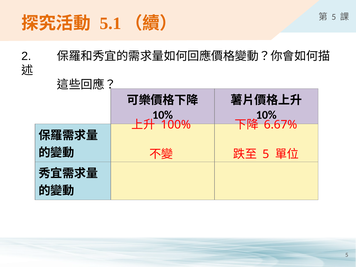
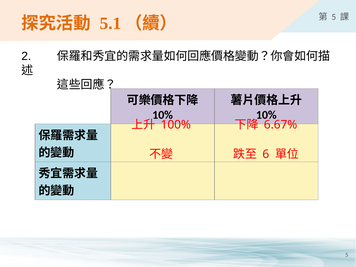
5 at (266, 154): 5 -> 6
